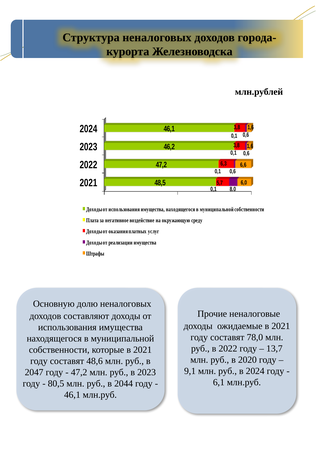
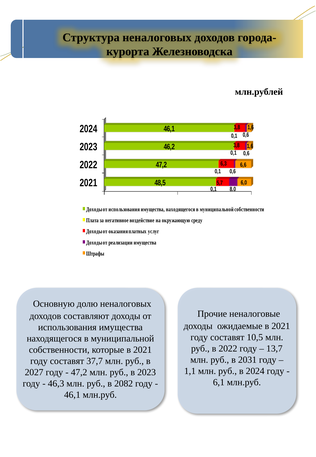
78,0: 78,0 -> 10,5
2020: 2020 -> 2031
48,6: 48,6 -> 37,7
9,1: 9,1 -> 1,1
2047: 2047 -> 2027
80,5: 80,5 -> 46,3
2044: 2044 -> 2082
